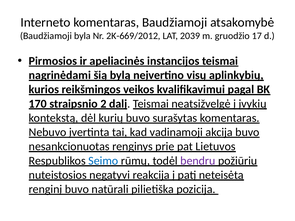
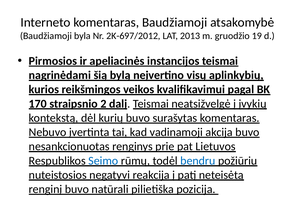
2K-669/2012: 2K-669/2012 -> 2K-697/2012
2039: 2039 -> 2013
17: 17 -> 19
bendru colour: purple -> blue
